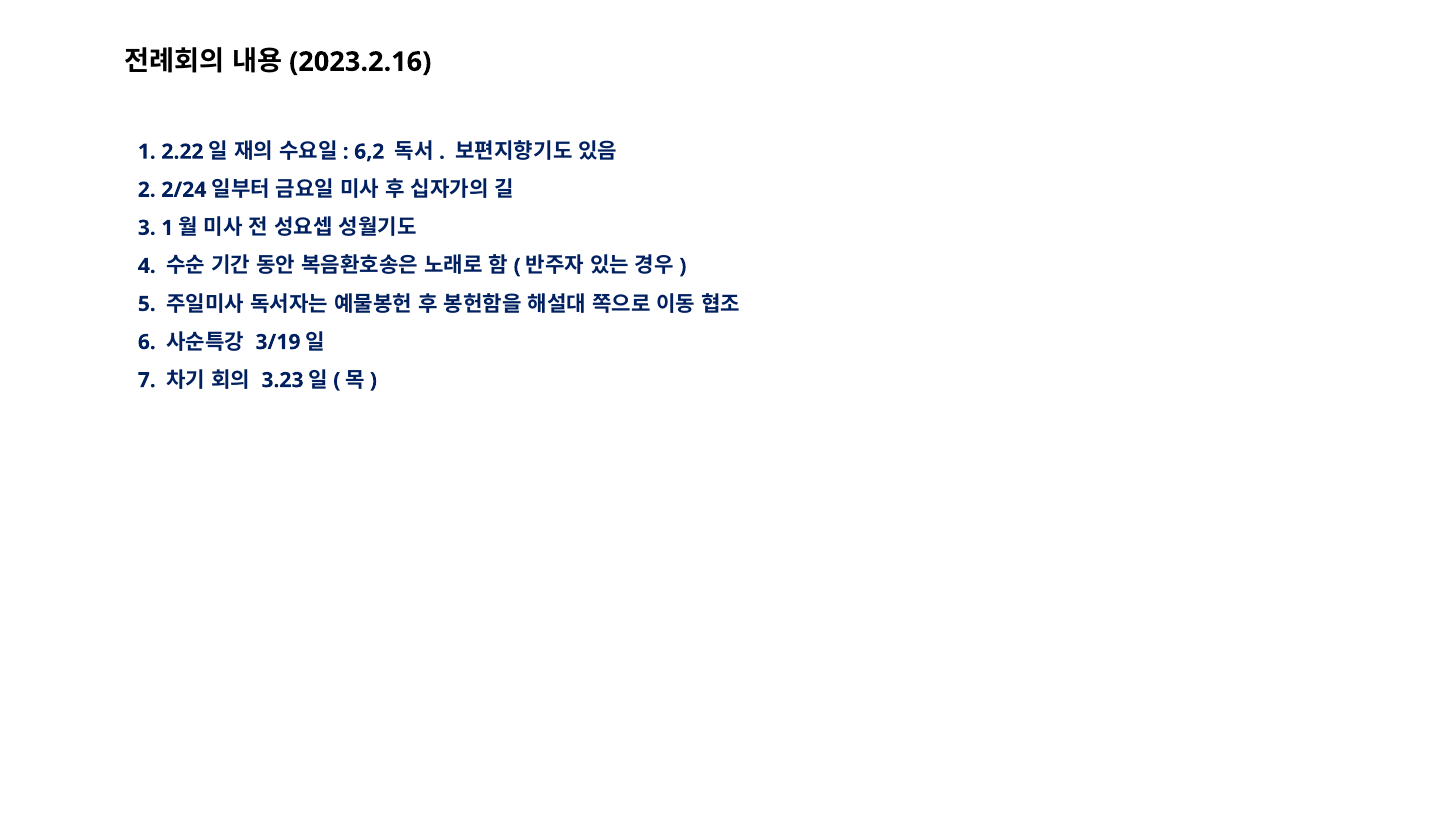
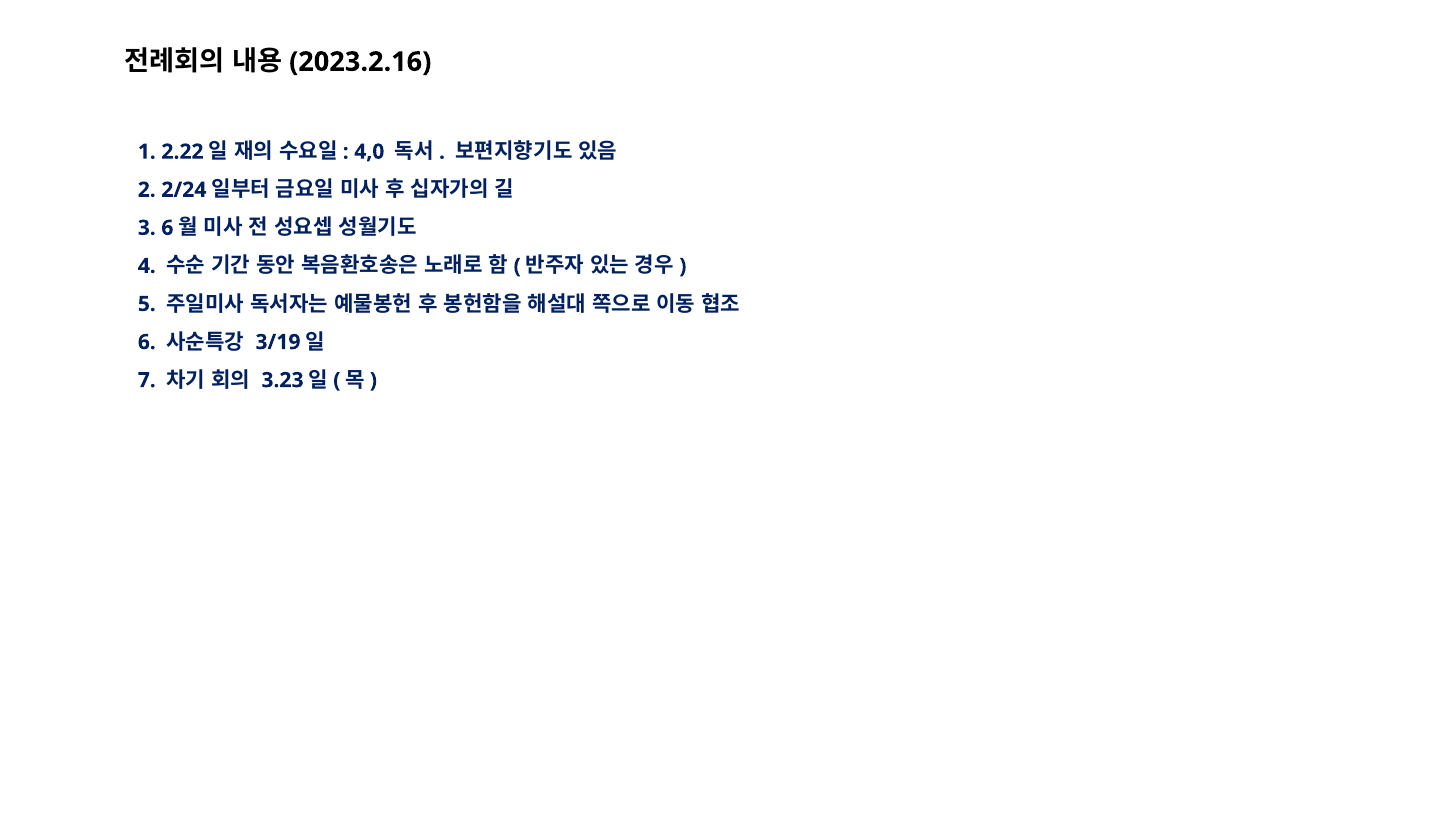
6,2: 6,2 -> 4,0
3 1: 1 -> 6
